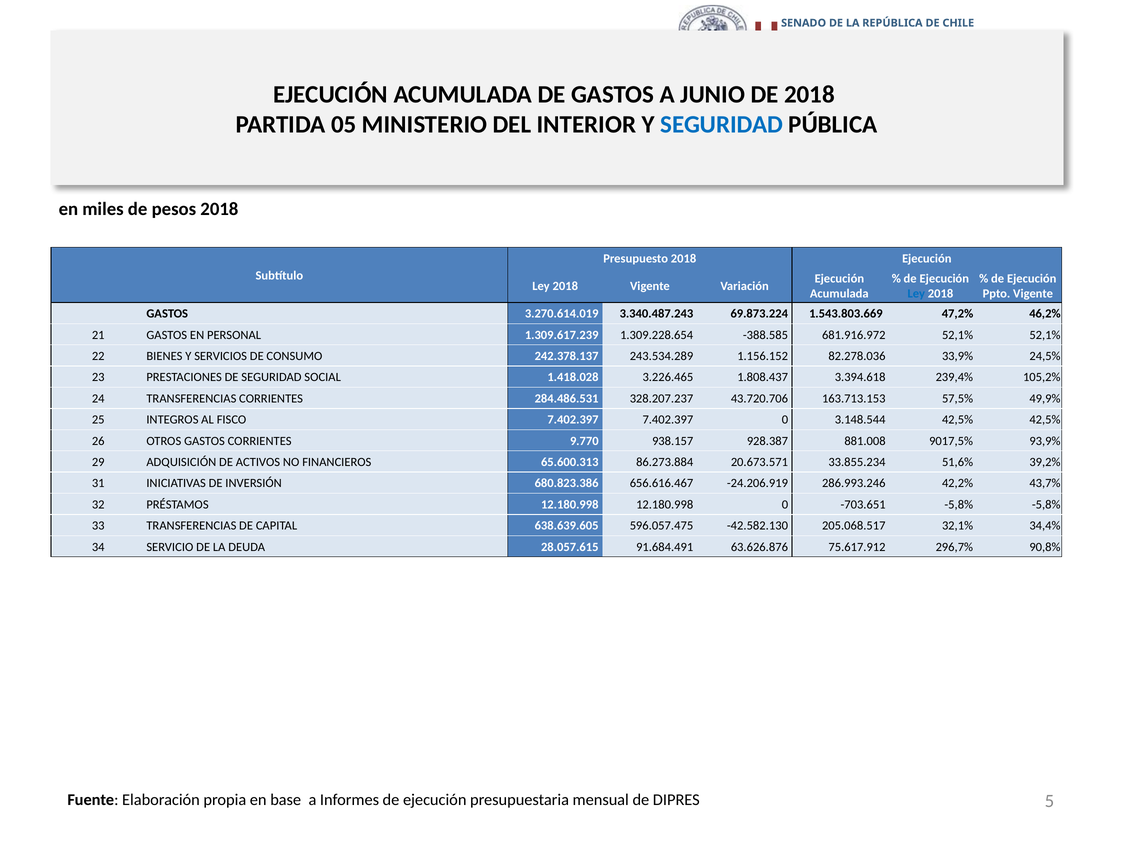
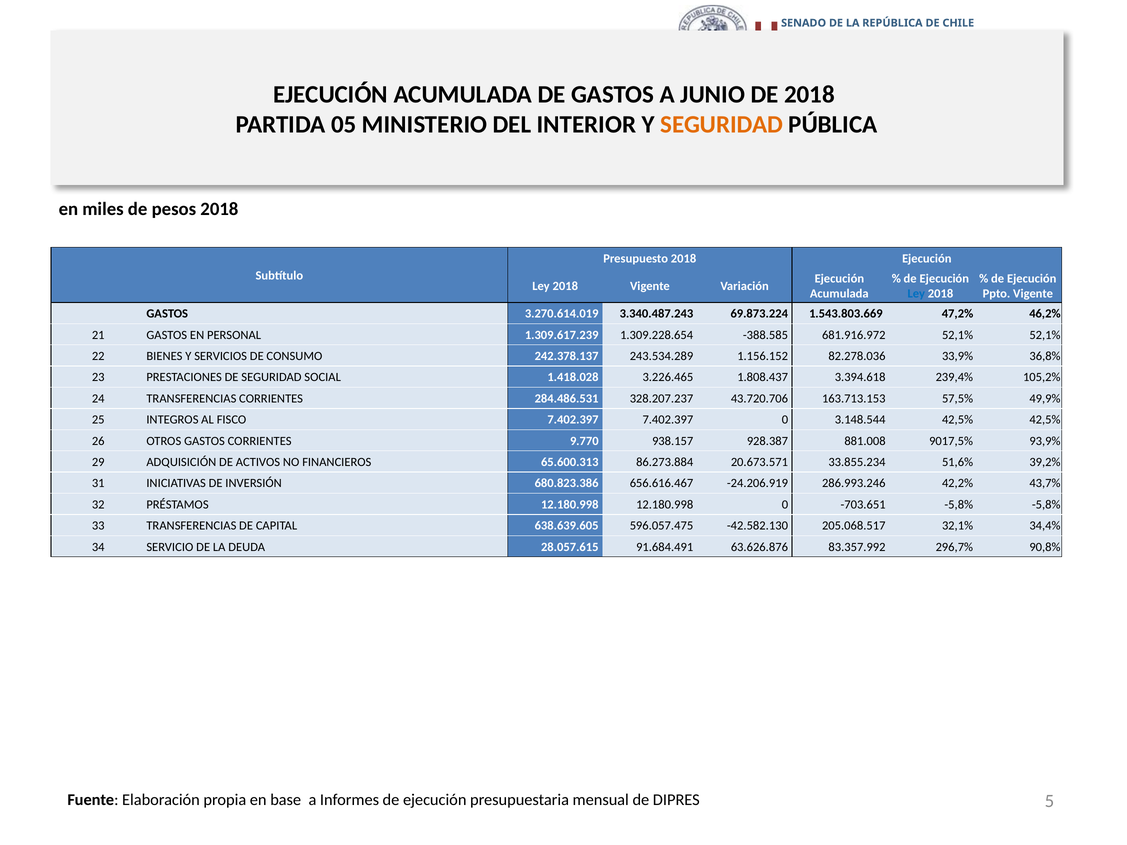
SEGURIDAD at (722, 125) colour: blue -> orange
24,5%: 24,5% -> 36,8%
75.617.912: 75.617.912 -> 83.357.992
